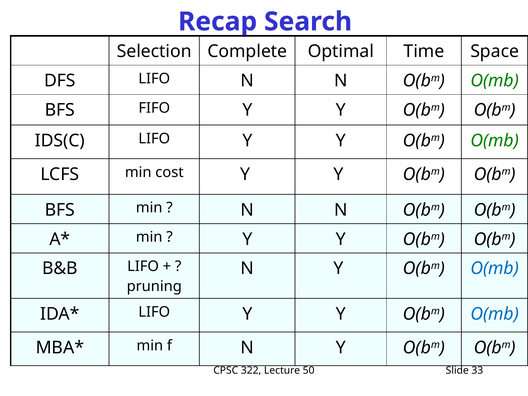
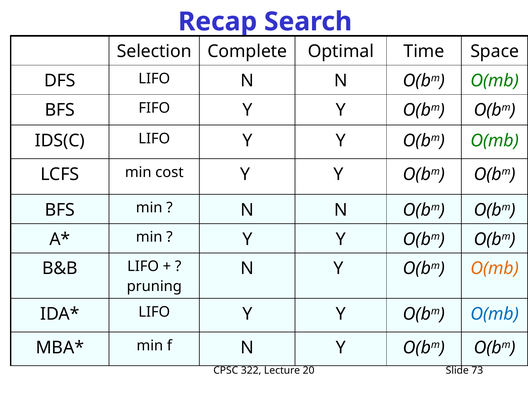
O(mb at (495, 269) colour: blue -> orange
50: 50 -> 20
33: 33 -> 73
